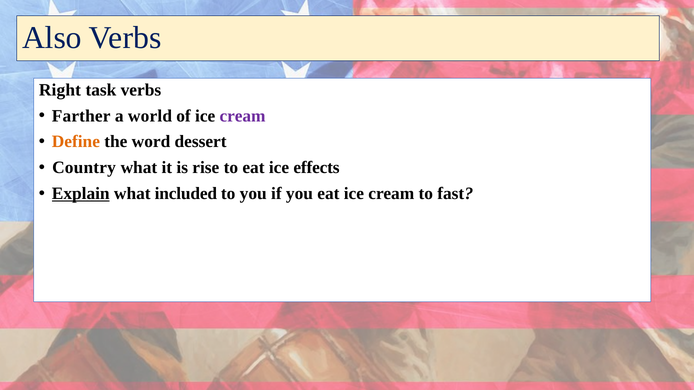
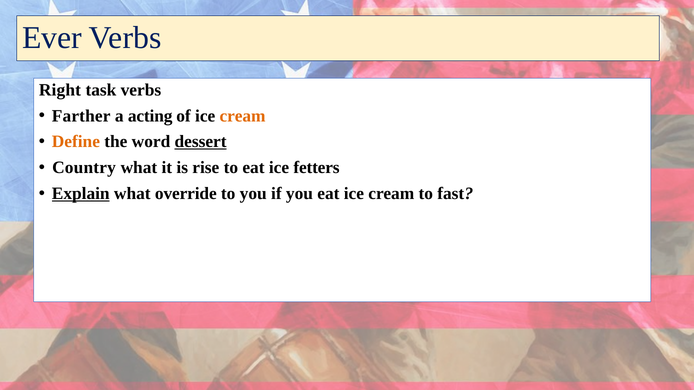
Also: Also -> Ever
world: world -> acting
cream at (243, 116) colour: purple -> orange
dessert underline: none -> present
effects: effects -> fetters
included: included -> override
